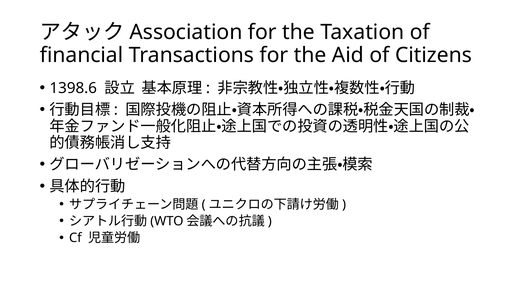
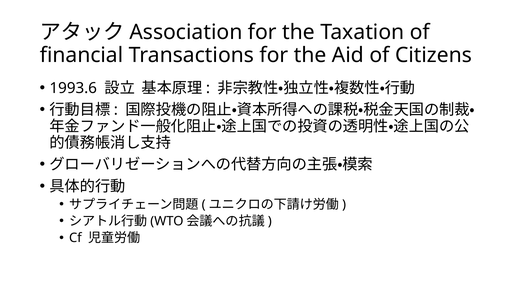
1398.6: 1398.6 -> 1993.6
